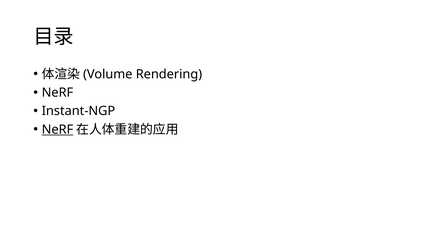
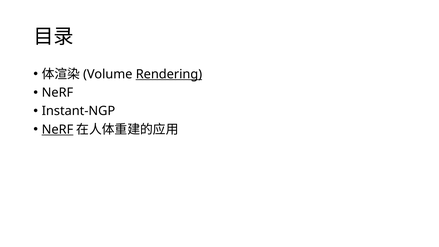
Rendering underline: none -> present
